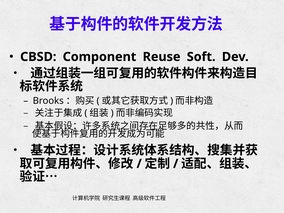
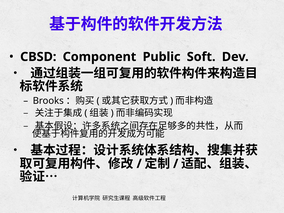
Reuse: Reuse -> Public
